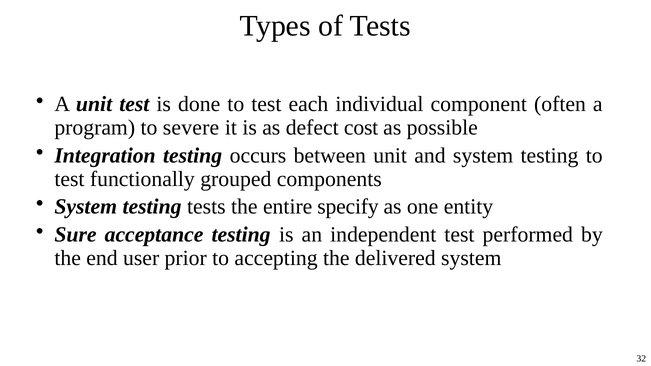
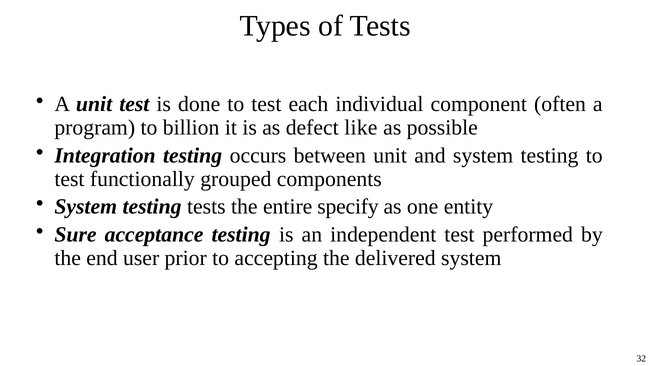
severe: severe -> billion
cost: cost -> like
